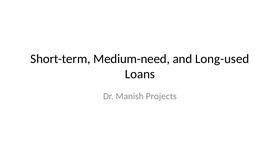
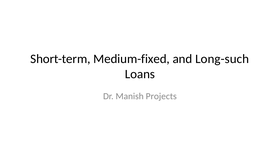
Medium-need: Medium-need -> Medium-fixed
Long-used: Long-used -> Long-such
